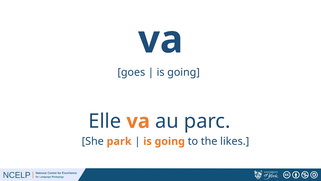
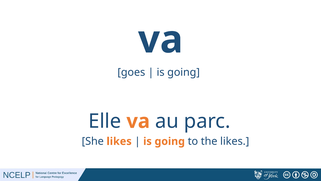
She park: park -> likes
